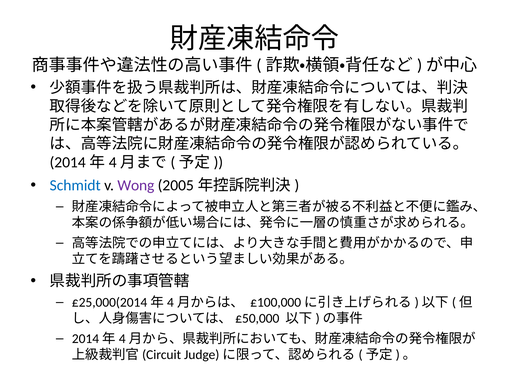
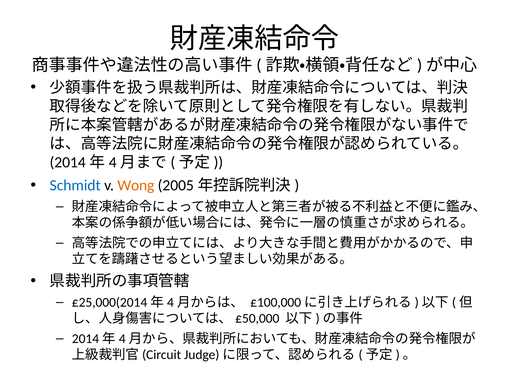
Wong colour: purple -> orange
